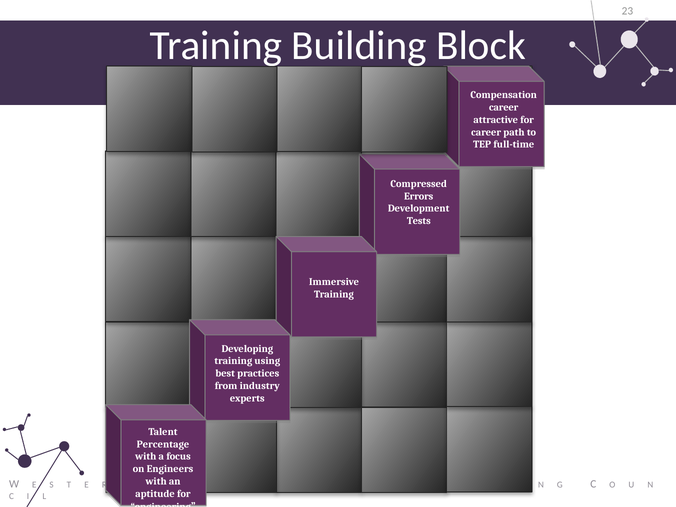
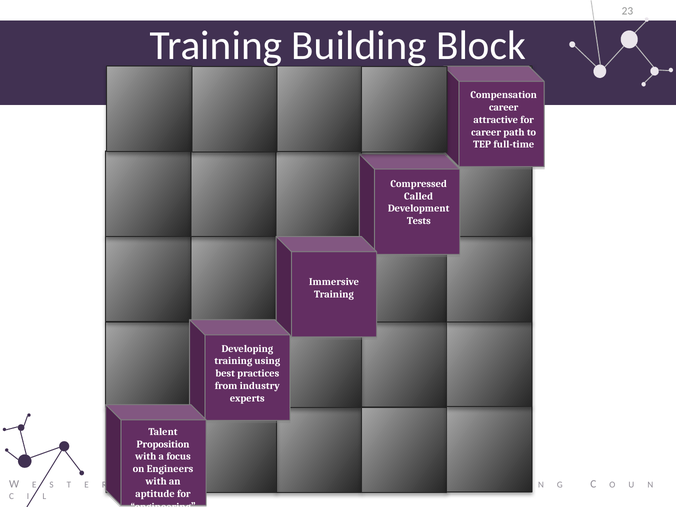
Errors: Errors -> Called
Percentage: Percentage -> Proposition
